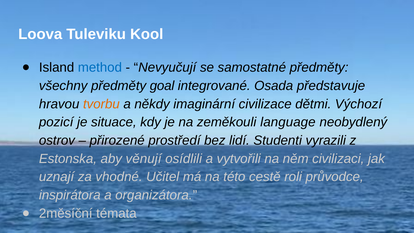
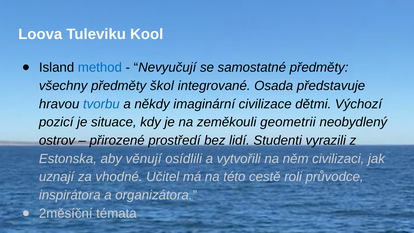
goal: goal -> škol
tvorbu colour: orange -> blue
language: language -> geometrii
